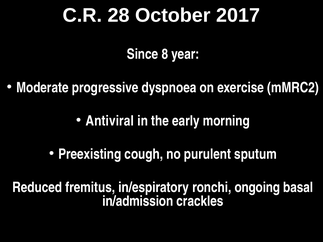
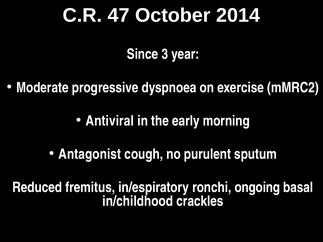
28: 28 -> 47
2017: 2017 -> 2014
8: 8 -> 3
Preexisting: Preexisting -> Antagonist
in/admission: in/admission -> in/childhood
